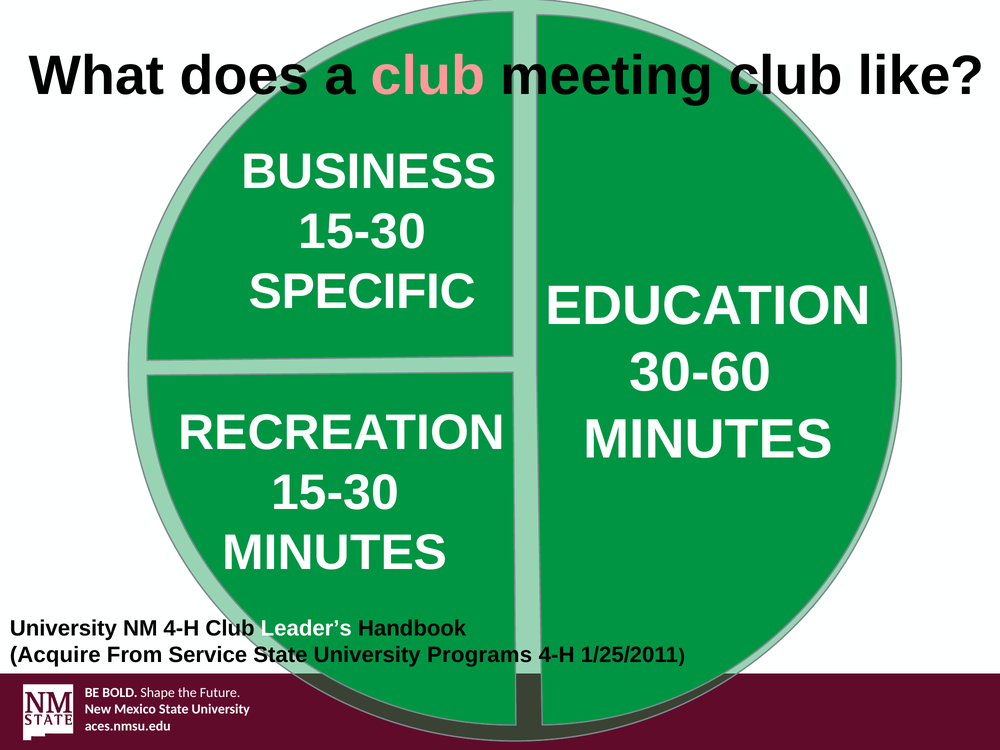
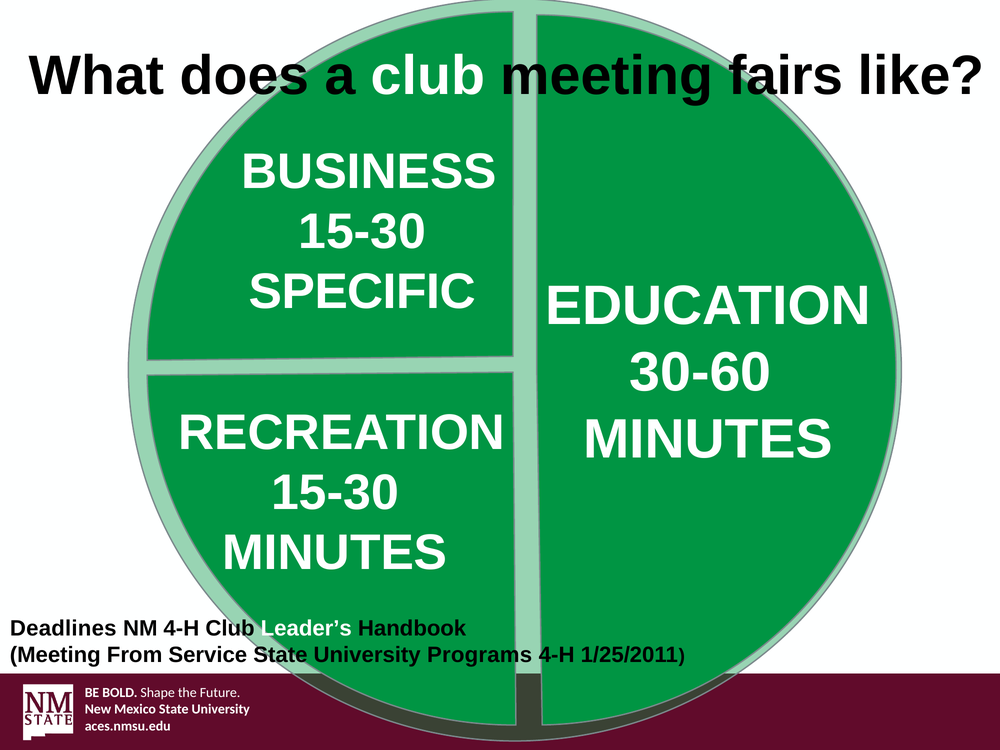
club at (428, 76) colour: pink -> white
meeting club: club -> fairs
University at (63, 628): University -> Deadlines
Acquire at (55, 655): Acquire -> Meeting
